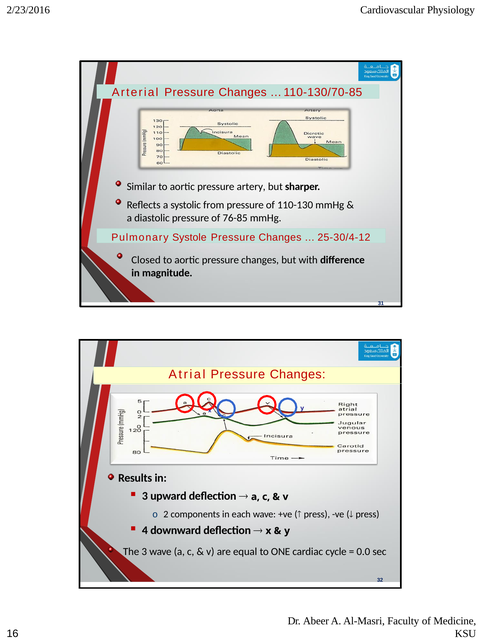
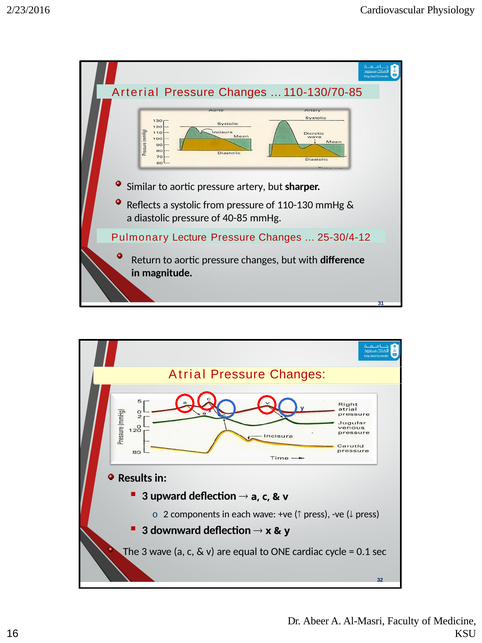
76-85: 76-85 -> 40-85
Systole: Systole -> Lecture
Closed: Closed -> Return
4 at (145, 530): 4 -> 3
0.0: 0.0 -> 0.1
